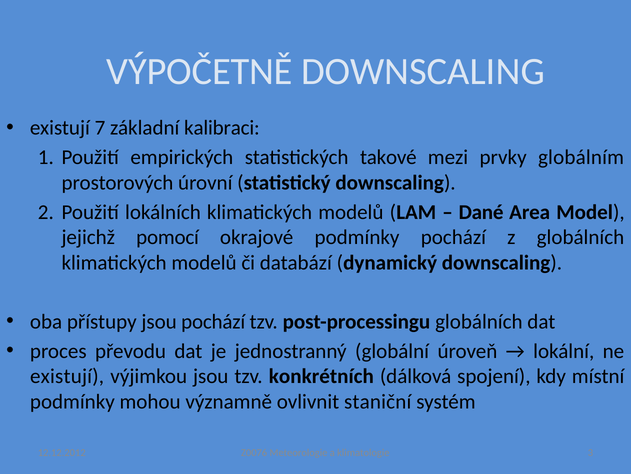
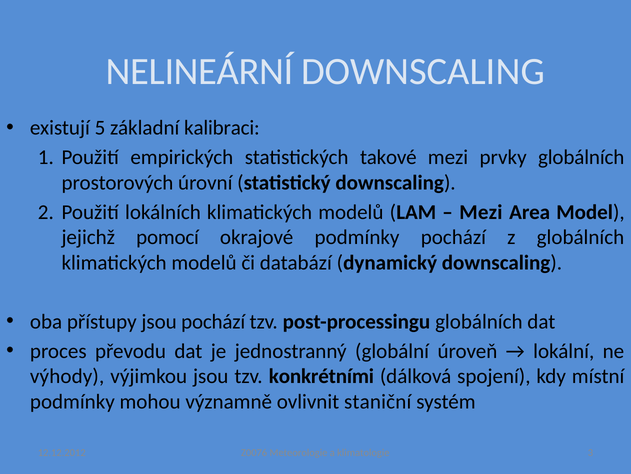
VÝPOČETNĚ: VÝPOČETNĚ -> NELINEÁRNÍ
7: 7 -> 5
prvky globálním: globálním -> globálních
Dané at (481, 212): Dané -> Mezi
existují at (67, 376): existují -> výhody
konkrétních: konkrétních -> konkrétními
